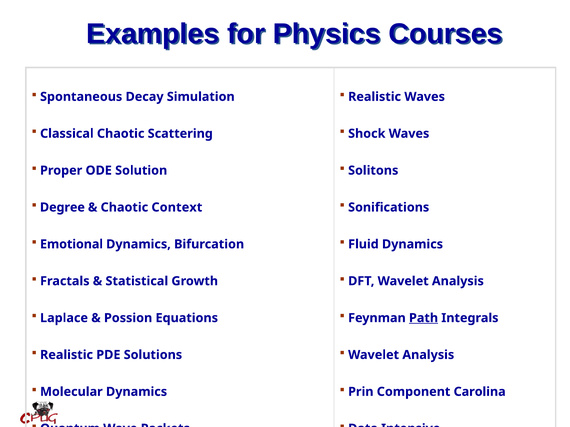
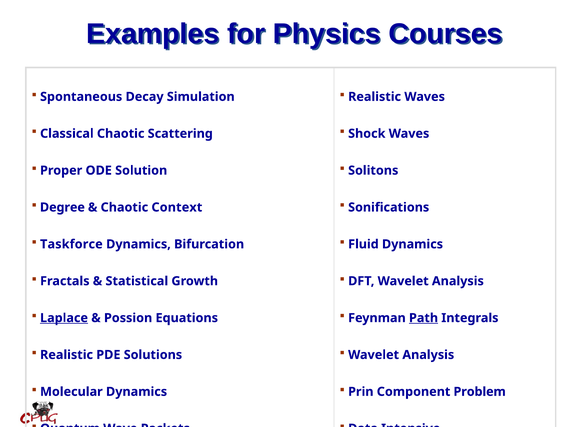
Emotional: Emotional -> Taskforce
Laplace underline: none -> present
Carolina: Carolina -> Problem
